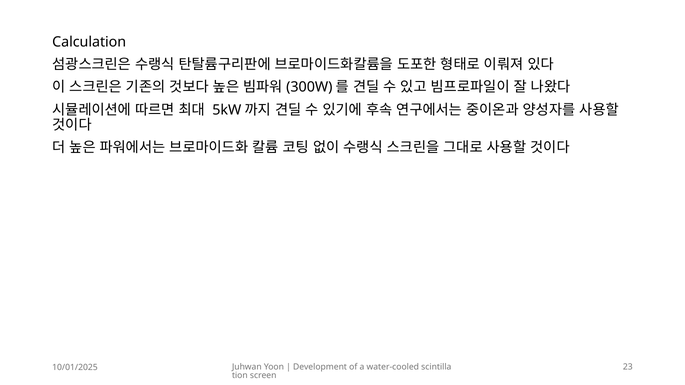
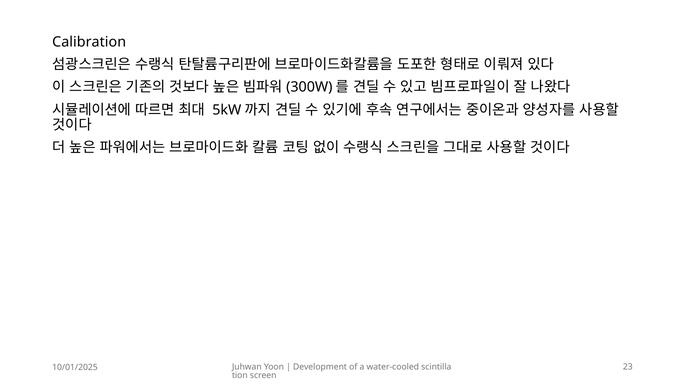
Calculation: Calculation -> Calibration
